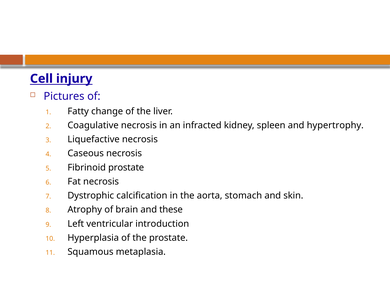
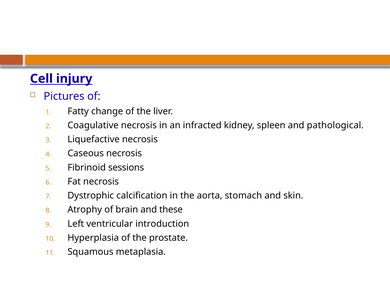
hypertrophy: hypertrophy -> pathological
Fibrinoid prostate: prostate -> sessions
